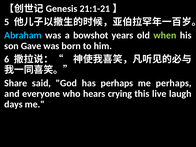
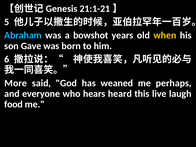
when colour: light green -> yellow
Share: Share -> More
has perhaps: perhaps -> weaned
crying: crying -> heard
days: days -> food
